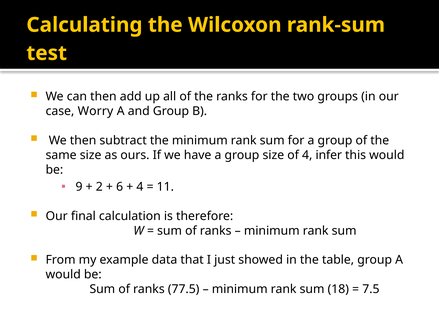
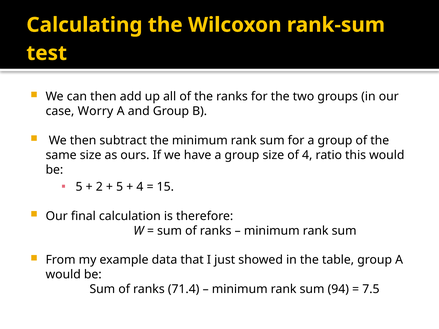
infer: infer -> ratio
9 at (79, 187): 9 -> 5
6 at (120, 187): 6 -> 5
11: 11 -> 15
77.5: 77.5 -> 71.4
18: 18 -> 94
